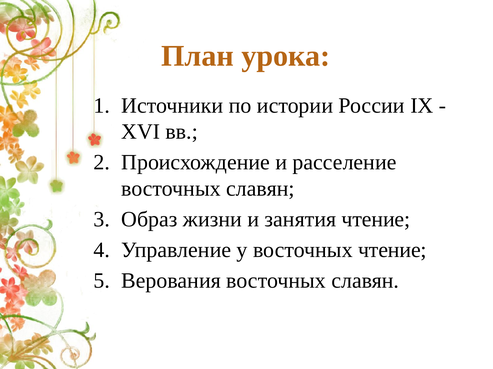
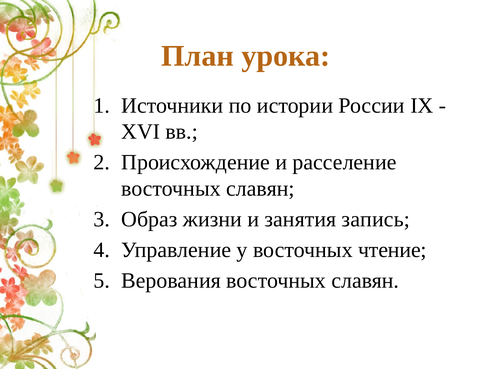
занятия чтение: чтение -> запись
